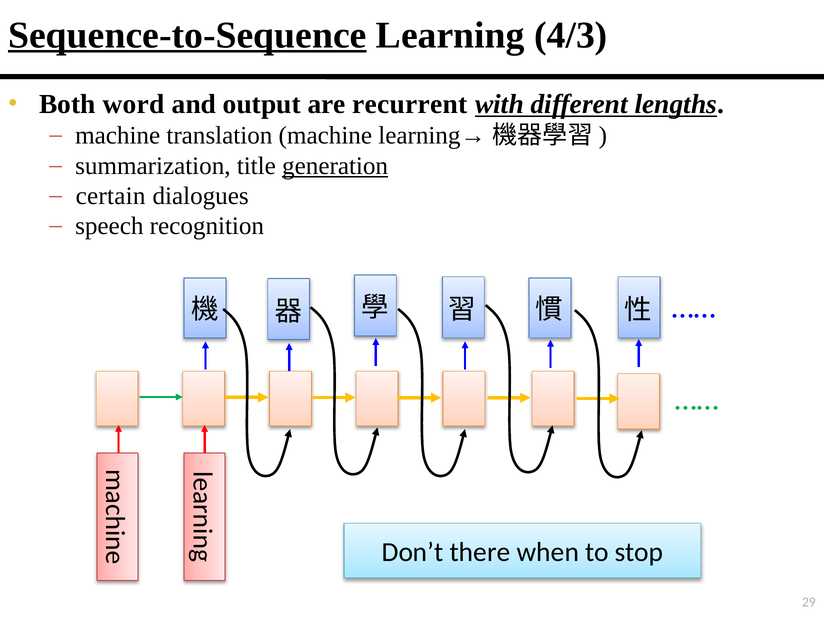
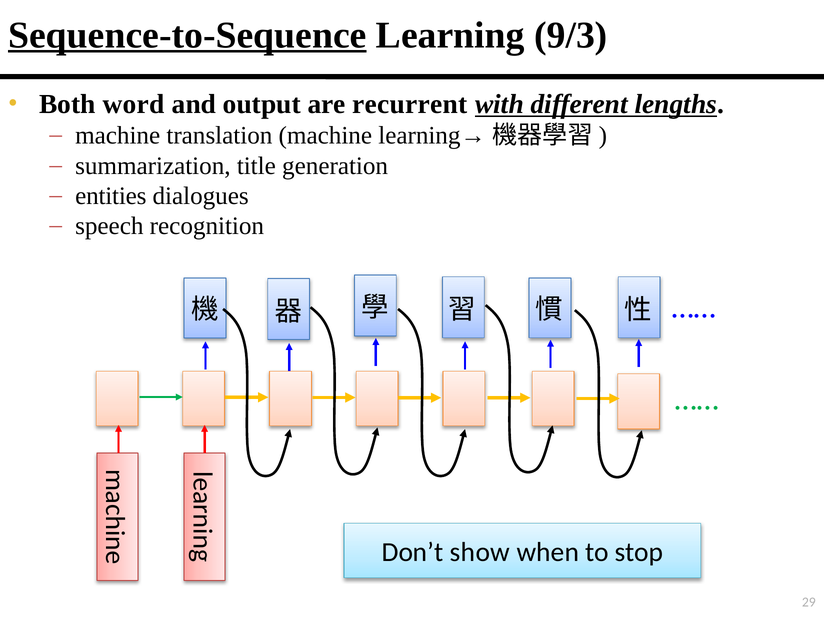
4/3: 4/3 -> 9/3
generation underline: present -> none
certain: certain -> entities
there: there -> show
